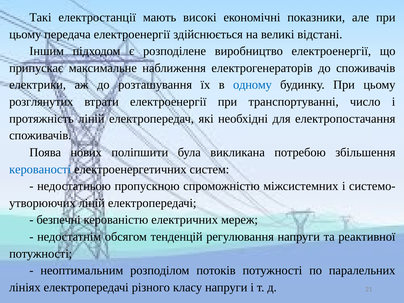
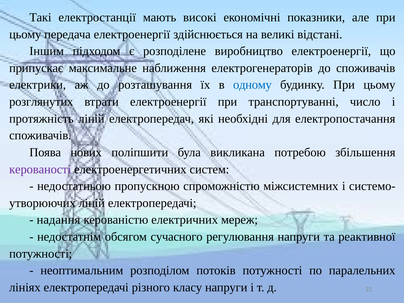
керованості colour: blue -> purple
безпечні: безпечні -> надання
тенденцій: тенденцій -> сучасного
